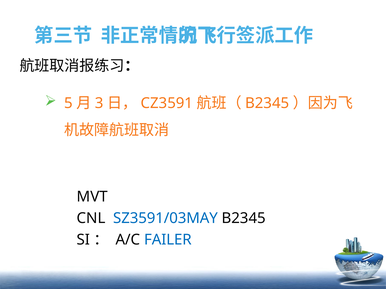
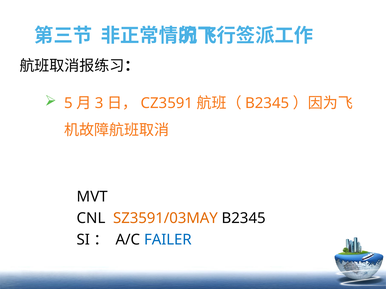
SZ3591/03MAY colour: blue -> orange
